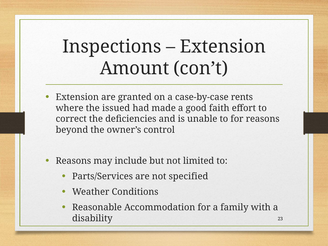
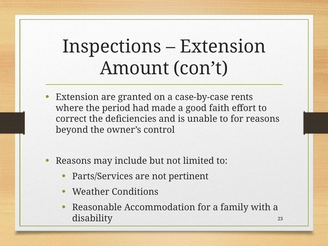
issued: issued -> period
specified: specified -> pertinent
